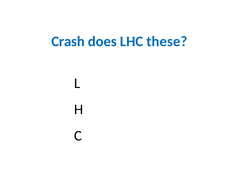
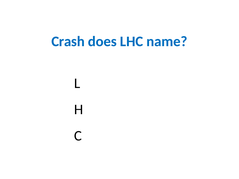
these: these -> name
